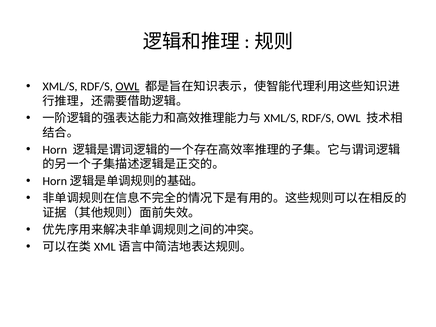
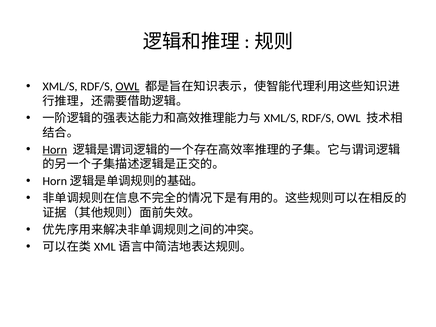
Horn underline: none -> present
